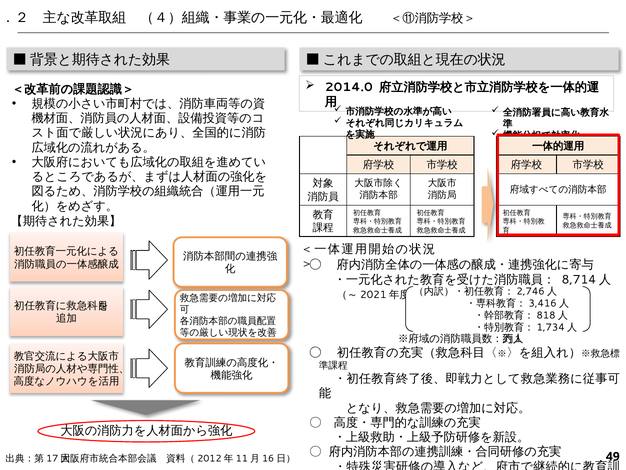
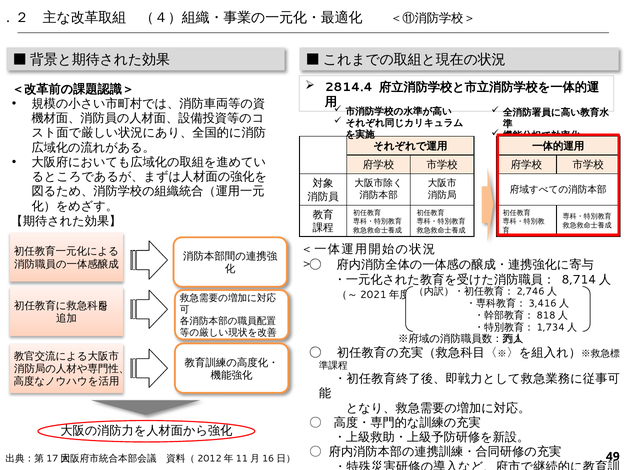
2014.0: 2014.0 -> 2814.4
